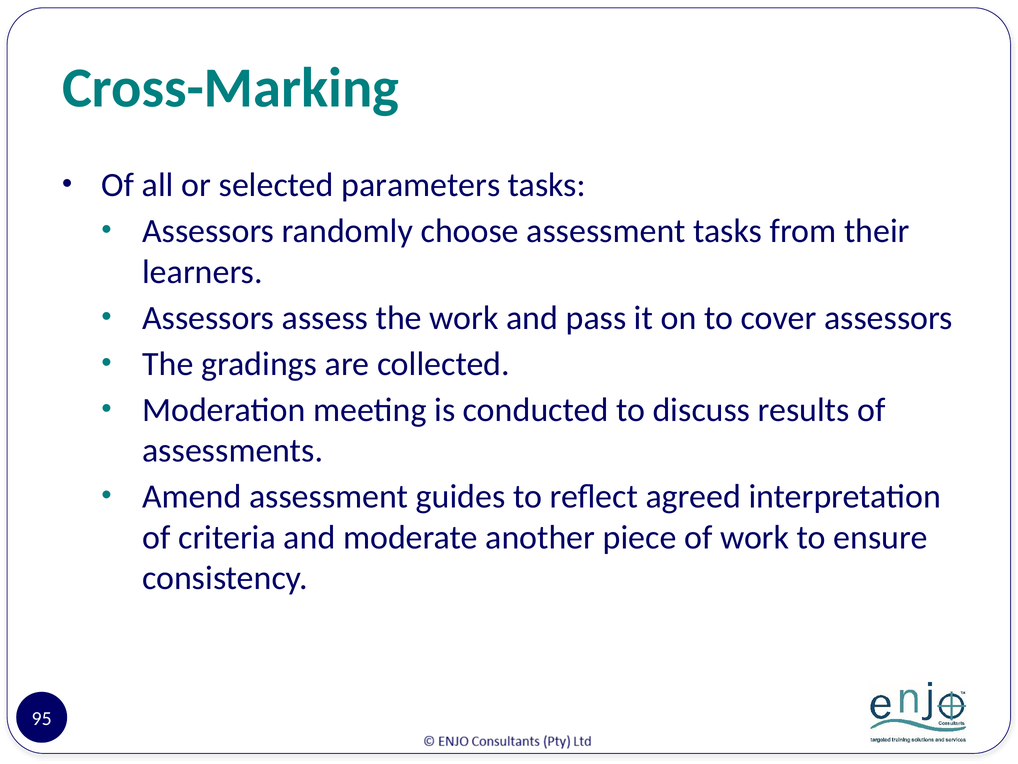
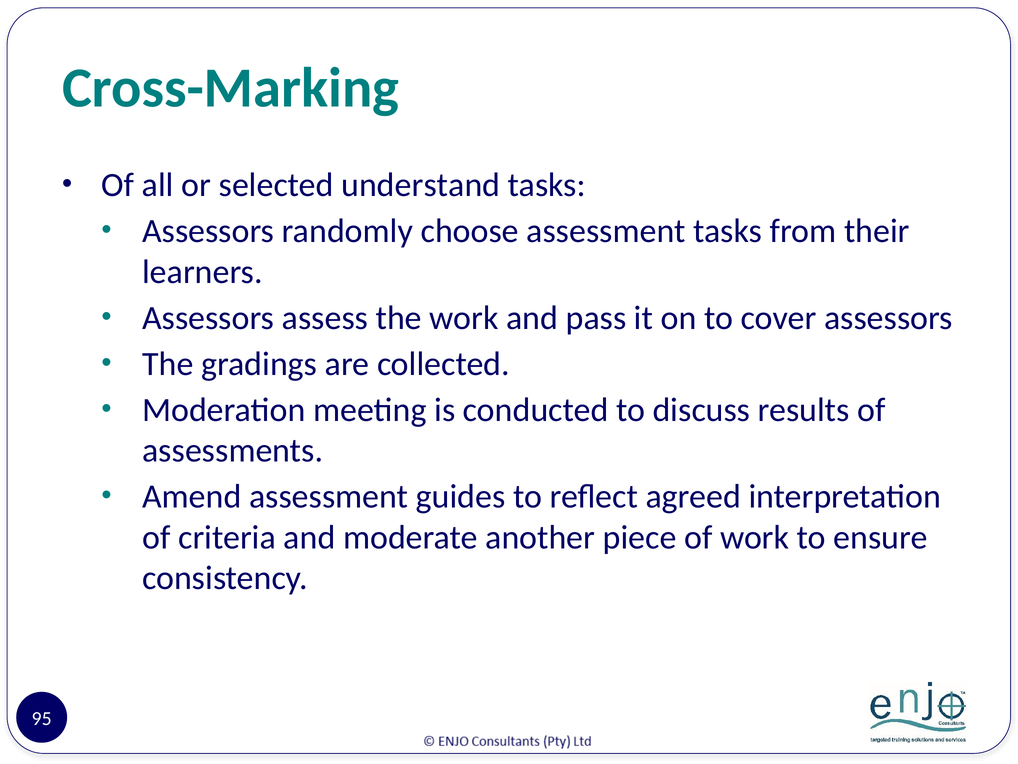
parameters: parameters -> understand
